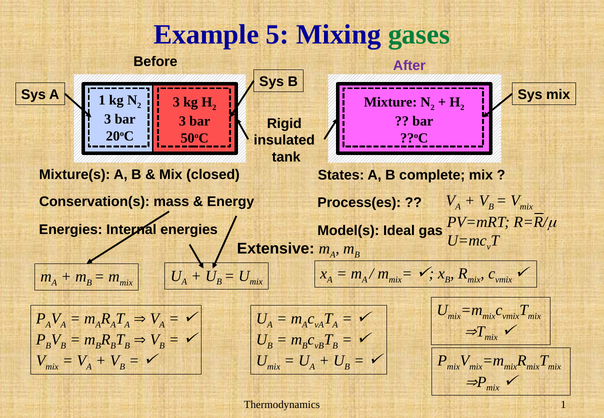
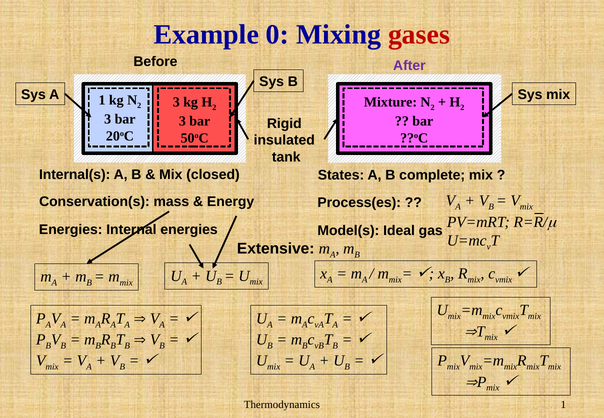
5: 5 -> 0
gases colour: green -> red
Mixture(s: Mixture(s -> Internal(s
